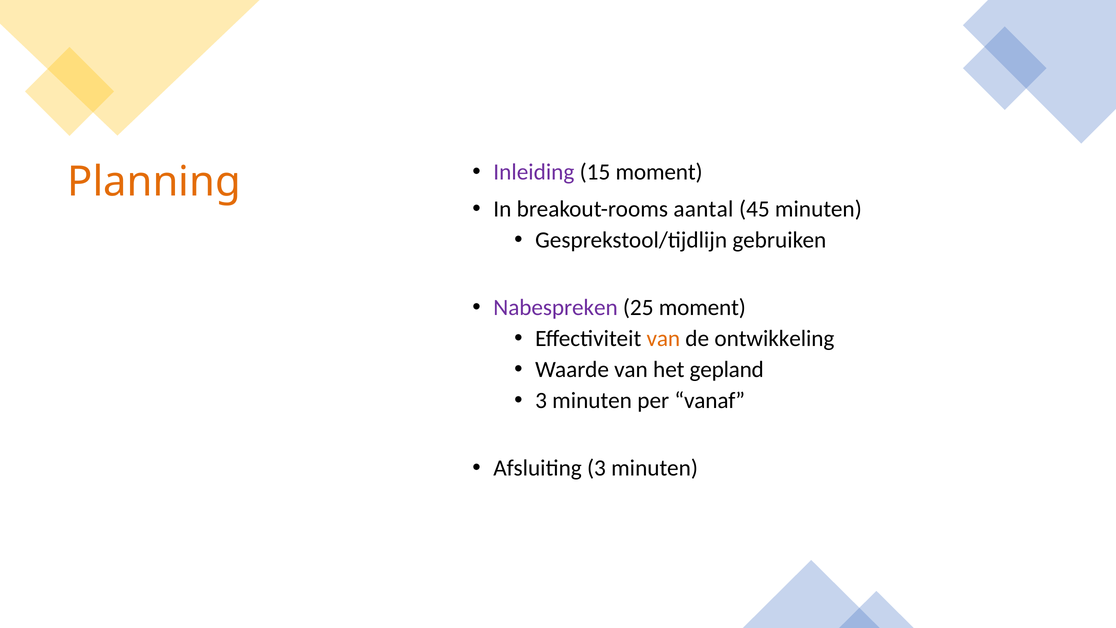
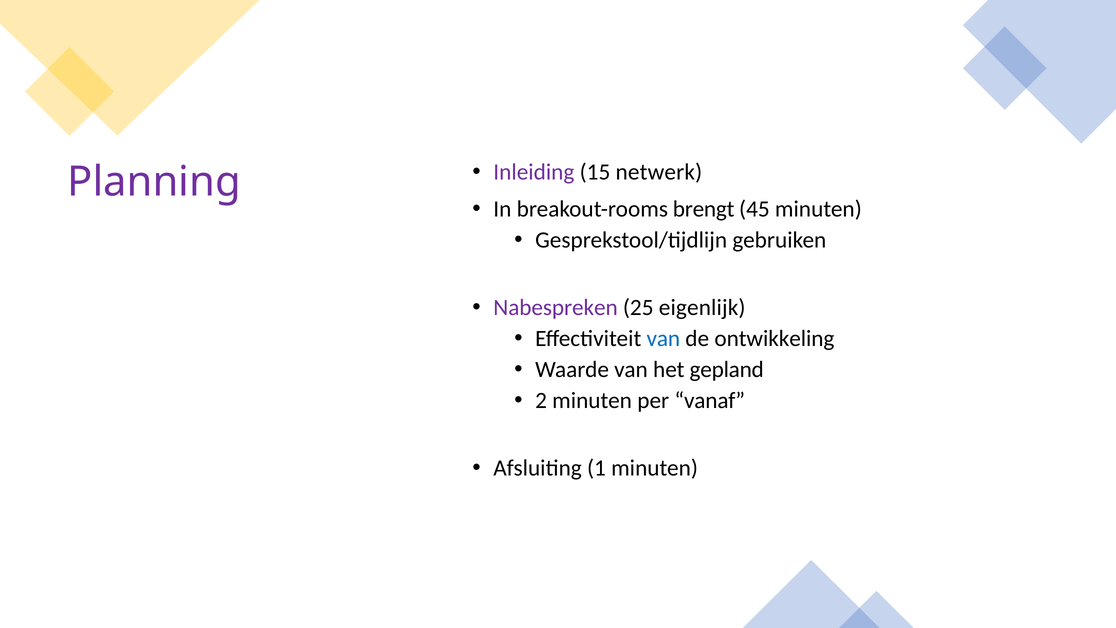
Planning colour: orange -> purple
15 moment: moment -> netwerk
aantal: aantal -> brengt
25 moment: moment -> eigenlijk
van at (663, 338) colour: orange -> blue
3 at (541, 400): 3 -> 2
Afsluiting 3: 3 -> 1
